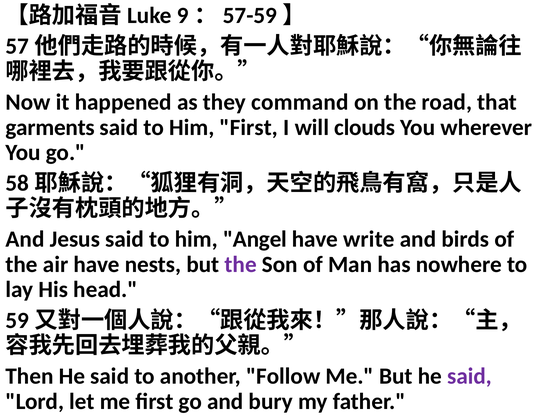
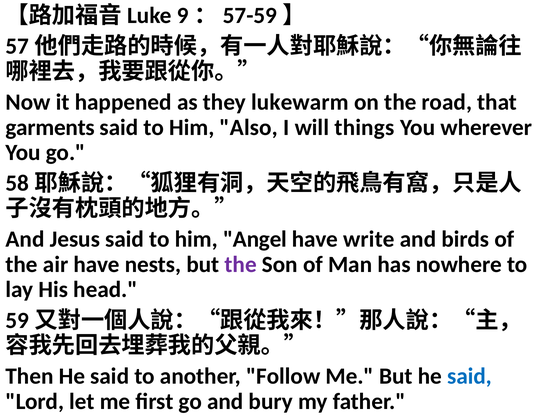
command: command -> lukewarm
Him First: First -> Also
clouds: clouds -> things
said at (469, 376) colour: purple -> blue
